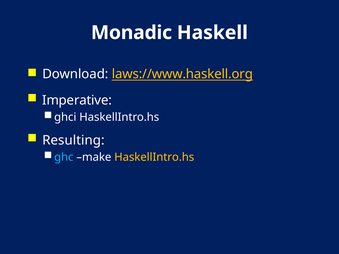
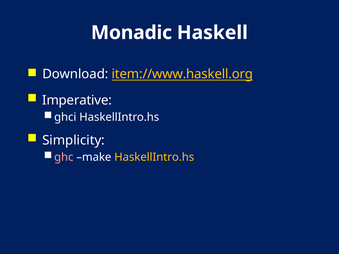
laws://www.haskell.org: laws://www.haskell.org -> item://www.haskell.org
Resulting: Resulting -> Simplicity
ghc colour: light blue -> pink
